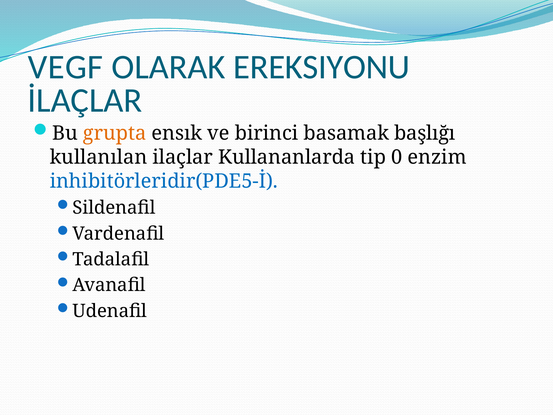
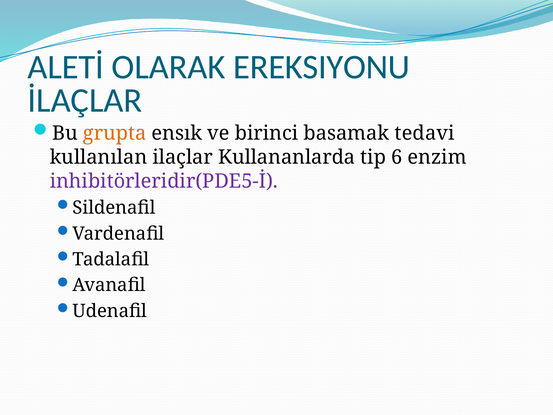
VEGF: VEGF -> ALETİ
başlığı: başlığı -> tedavi
0: 0 -> 6
inhibitörleridir(PDE5-İ colour: blue -> purple
